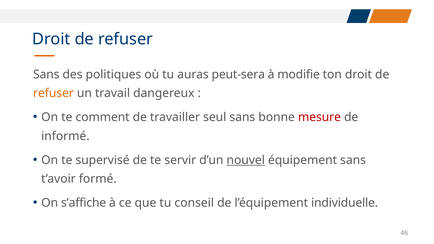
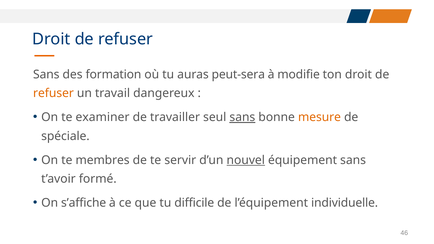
politiques: politiques -> formation
comment: comment -> examiner
sans at (242, 117) underline: none -> present
mesure colour: red -> orange
informé: informé -> spéciale
supervisé: supervisé -> membres
conseil: conseil -> difficile
